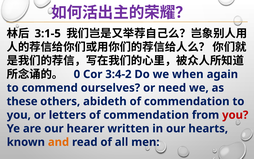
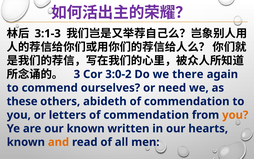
3:1-5: 3:1-5 -> 3:1-3
0: 0 -> 3
3:4-2: 3:4-2 -> 3:0-2
when: when -> there
you at (235, 115) colour: red -> orange
our hearer: hearer -> known
